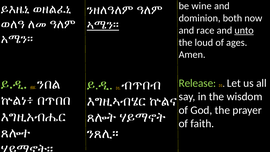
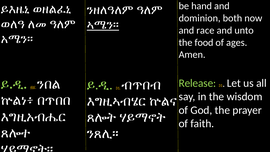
wine: wine -> hand
unto underline: present -> none
loud: loud -> food
